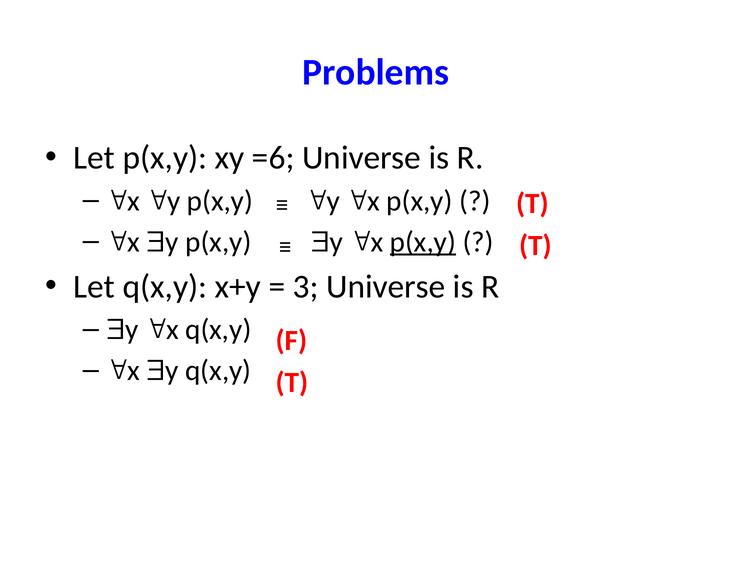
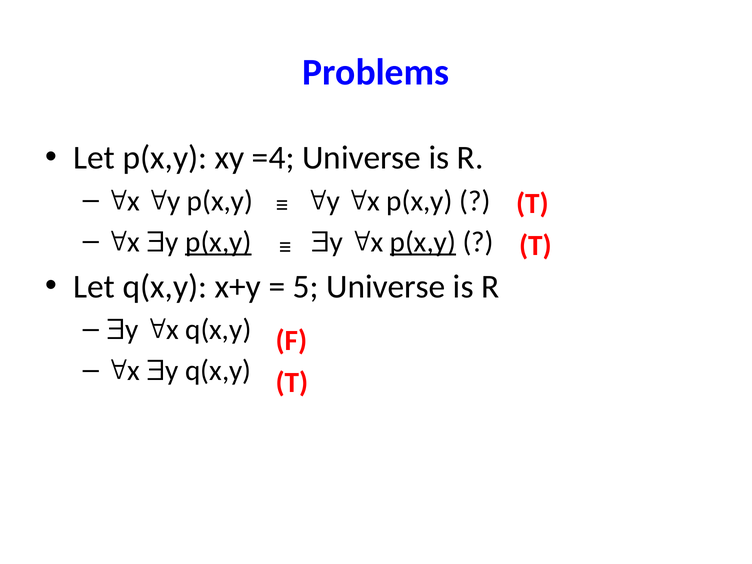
=6: =6 -> =4
p(x,y at (218, 242) underline: none -> present
3: 3 -> 5
